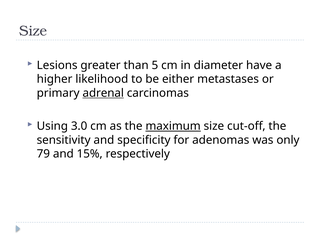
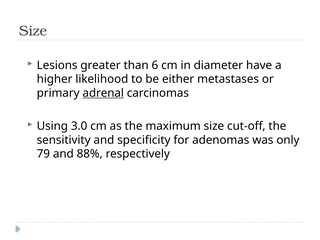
5: 5 -> 6
maximum underline: present -> none
15%: 15% -> 88%
